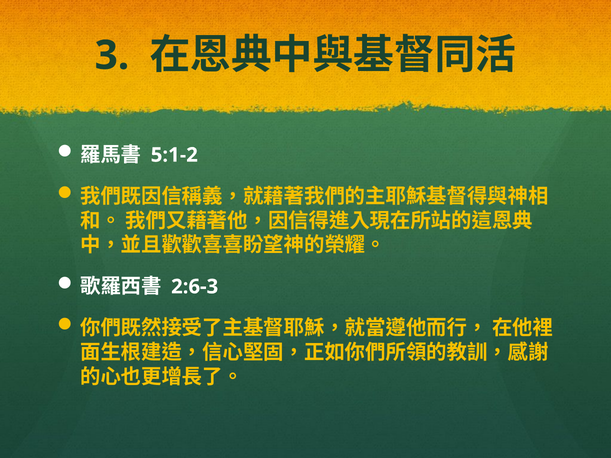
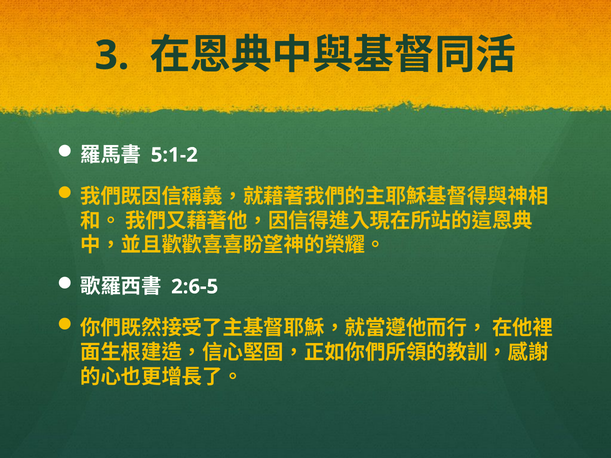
2:6-3: 2:6-3 -> 2:6-5
